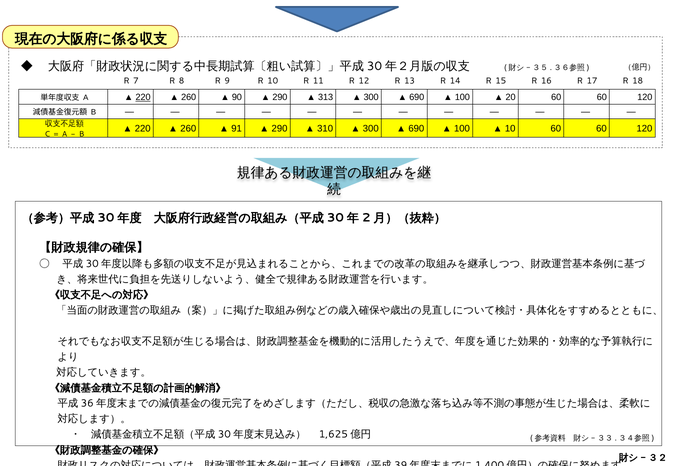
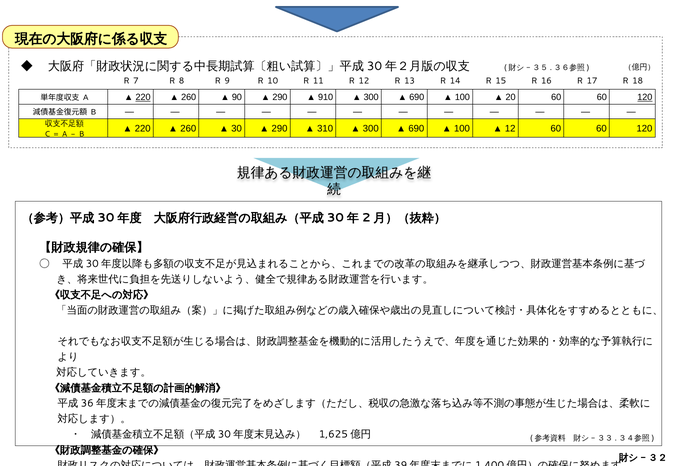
313: 313 -> 910
120 at (645, 97) underline: none -> present
91: 91 -> 30
10: 10 -> 12
